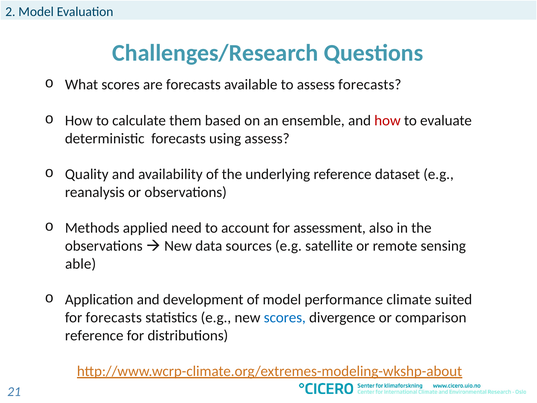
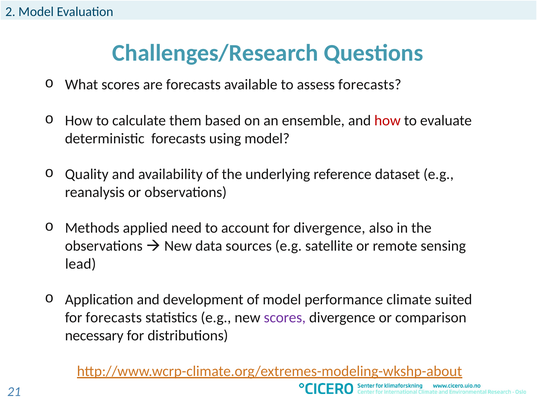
using assess: assess -> model
for assessment: assessment -> divergence
able: able -> lead
scores at (285, 317) colour: blue -> purple
reference at (94, 335): reference -> necessary
